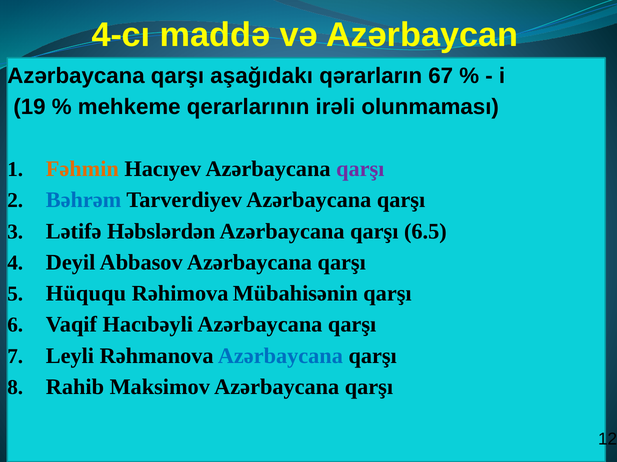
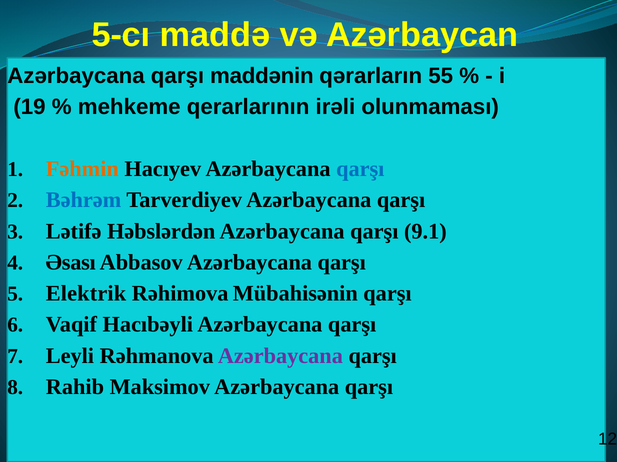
4-cı: 4-cı -> 5-cı
aşağıdakı: aşağıdakı -> maddənin
67: 67 -> 55
qarşı at (360, 169) colour: purple -> blue
6.5: 6.5 -> 9.1
Deyil: Deyil -> Əsası
Hüququ: Hüququ -> Elektrik
Azərbaycana at (280, 356) colour: blue -> purple
